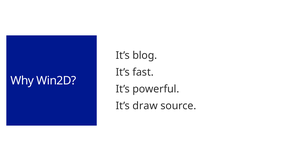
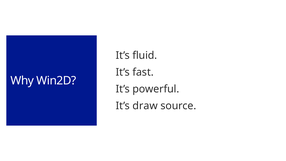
blog: blog -> fluid
